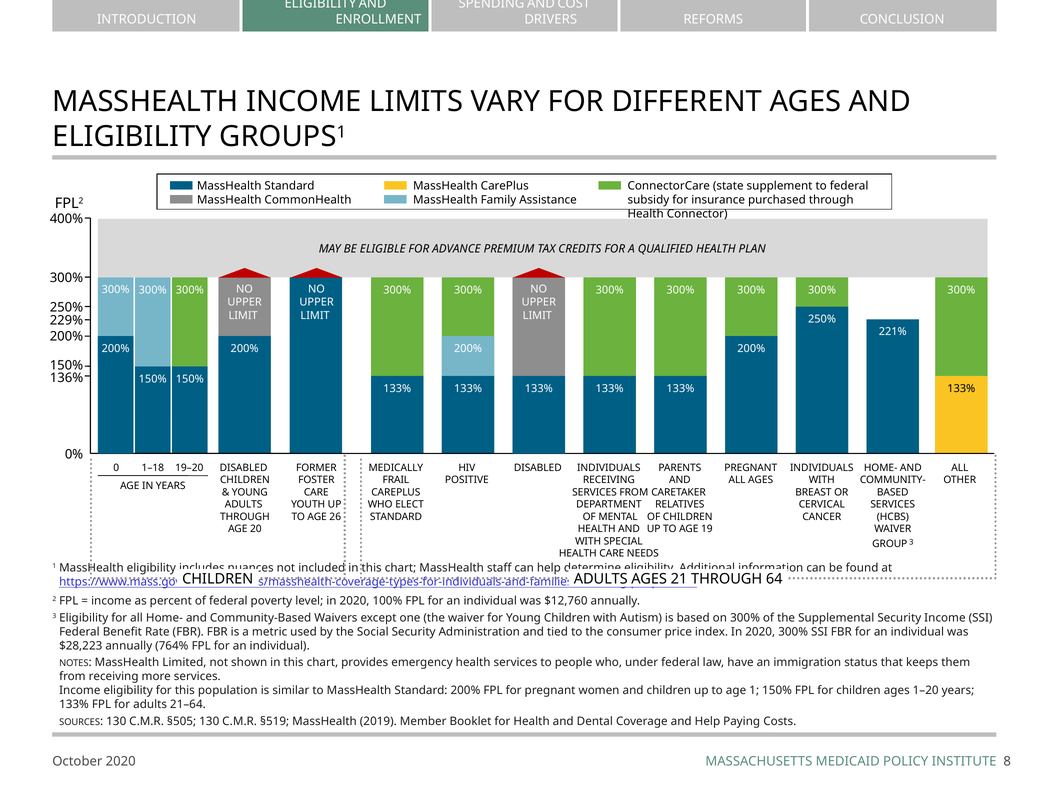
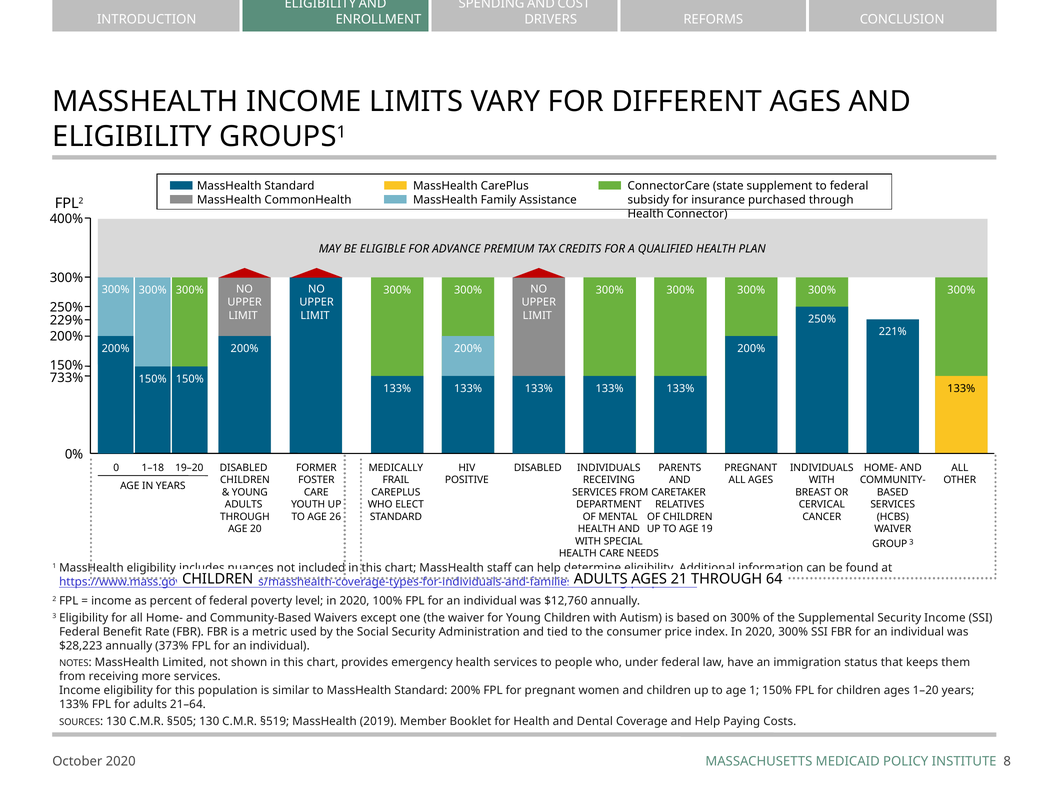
136%: 136% -> 733%
764%: 764% -> 373%
